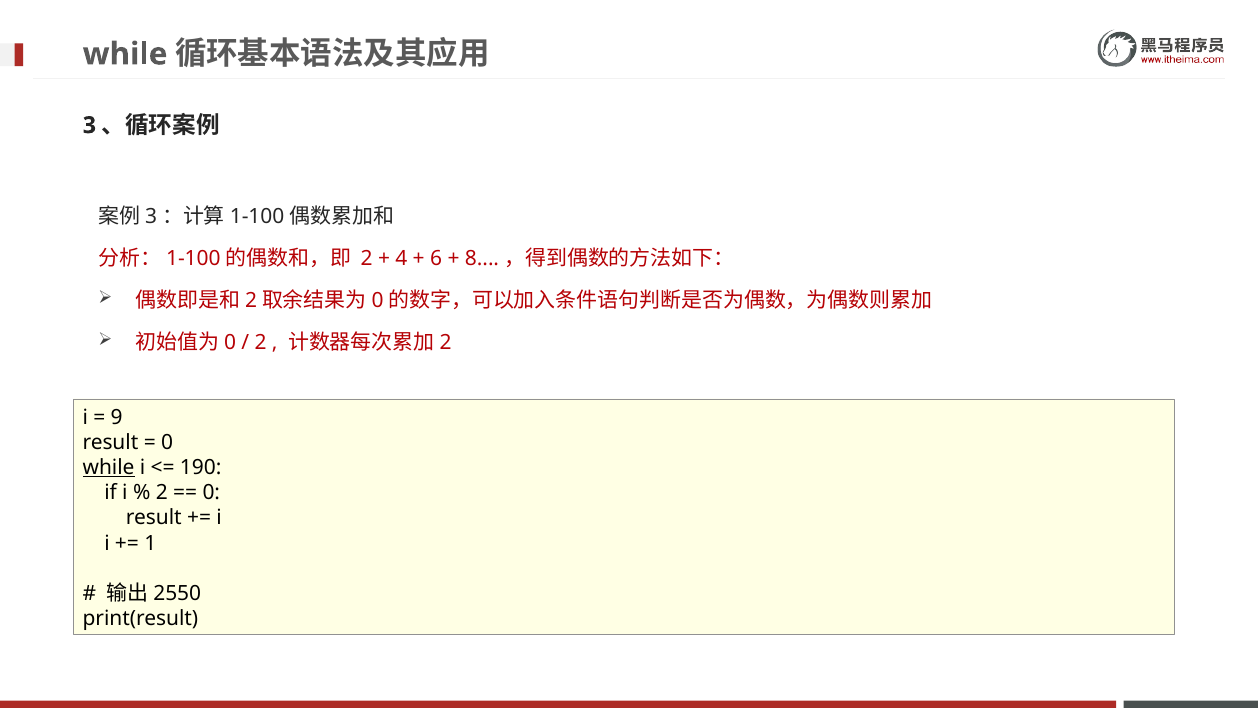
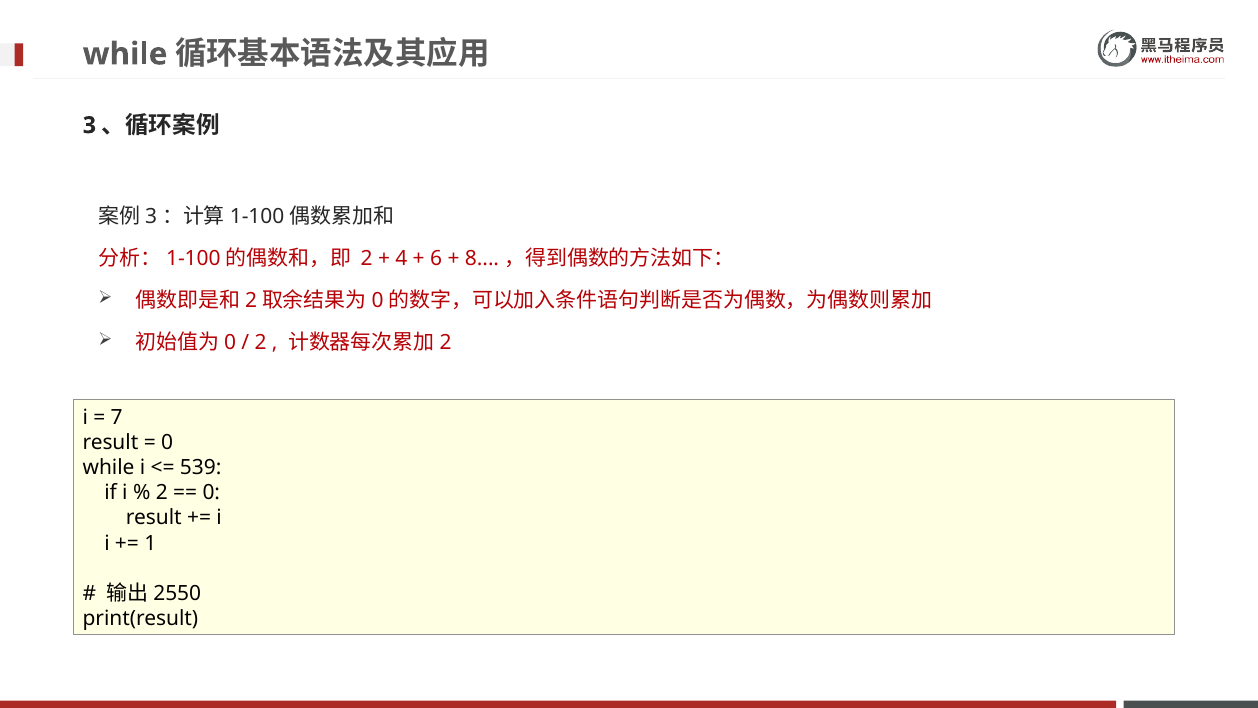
9: 9 -> 7
while at (109, 467) underline: present -> none
190: 190 -> 539
